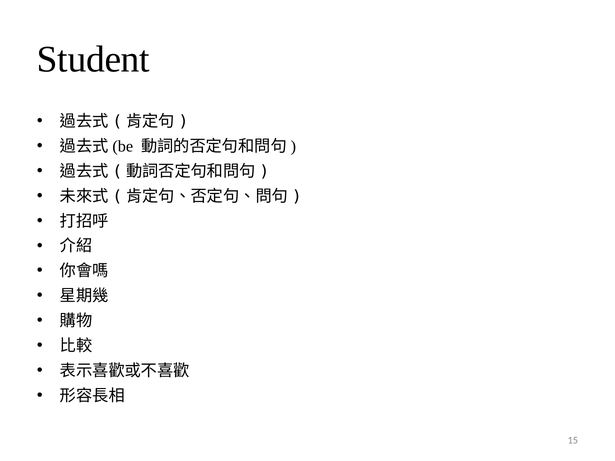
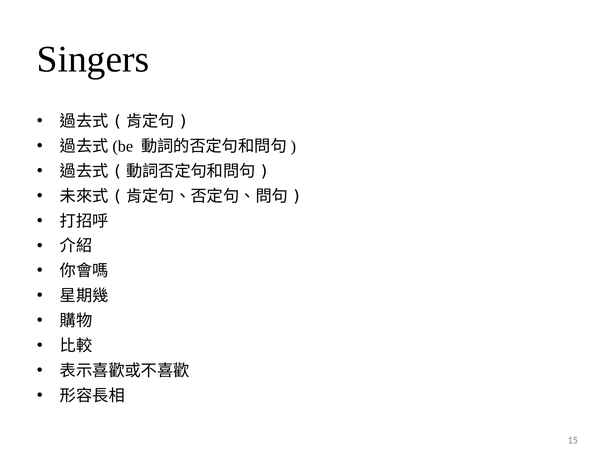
Student: Student -> Singers
